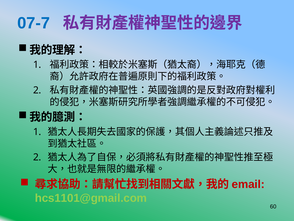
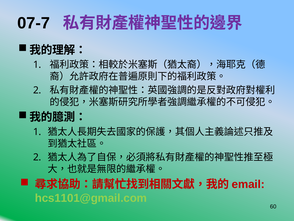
07-7 colour: blue -> black
